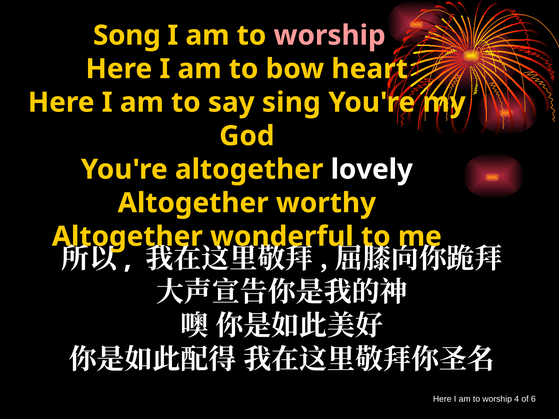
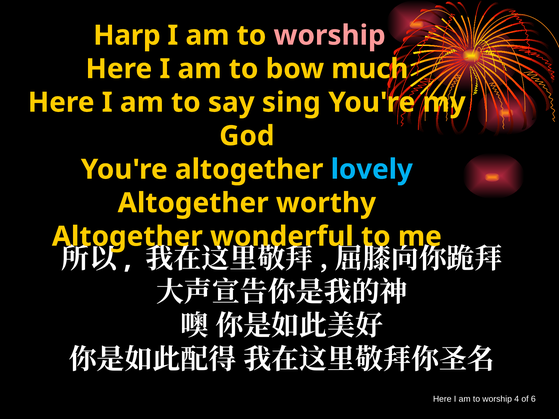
Song: Song -> Harp
heart: heart -> much
lovely colour: white -> light blue
